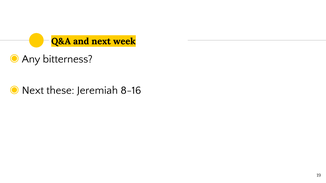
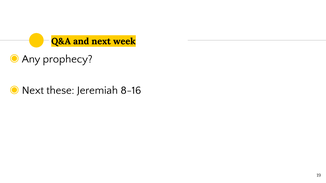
bitterness: bitterness -> prophecy
